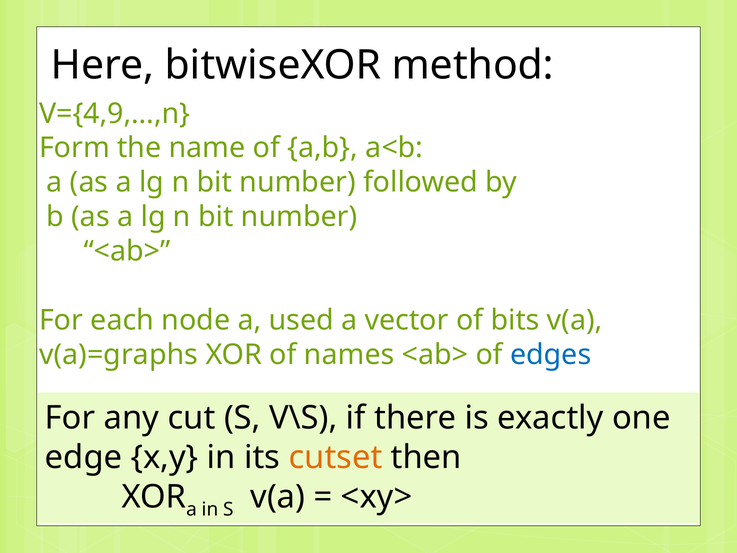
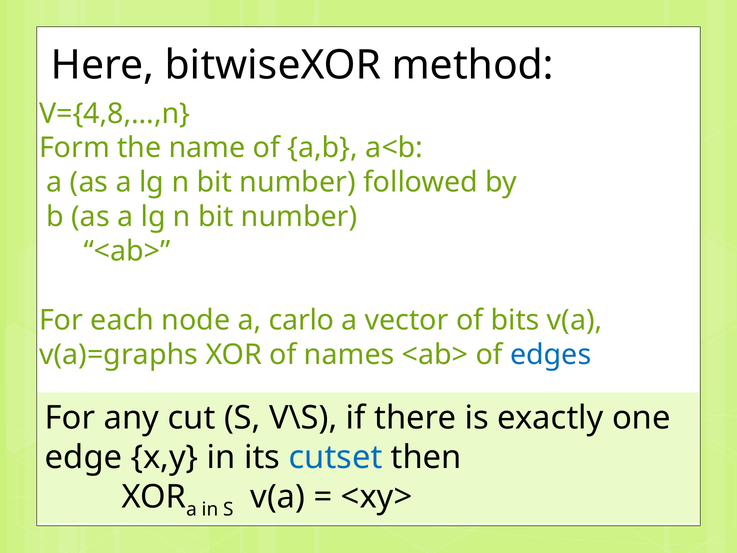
V={4,9,…,n: V={4,9,…,n -> V={4,8,…,n
used: used -> carlo
cutset colour: orange -> blue
